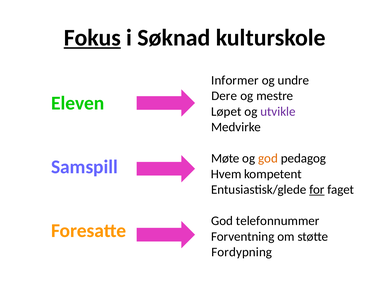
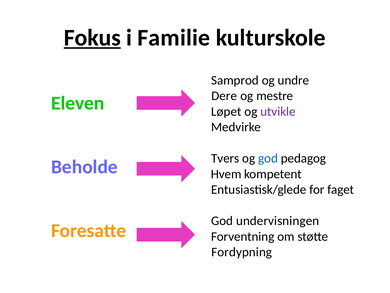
Søknad: Søknad -> Familie
Informer: Informer -> Samprod
Møte: Møte -> Tvers
god at (268, 158) colour: orange -> blue
Samspill: Samspill -> Beholde
for underline: present -> none
telefonnummer: telefonnummer -> undervisningen
